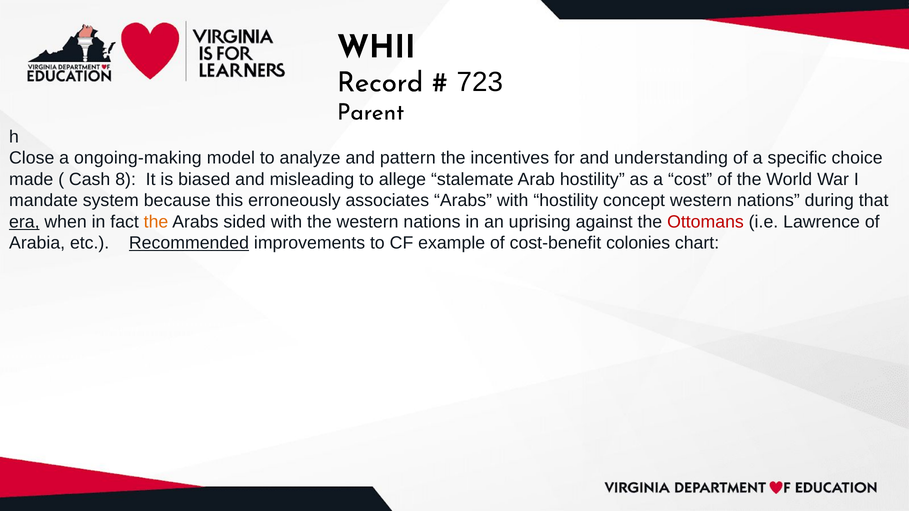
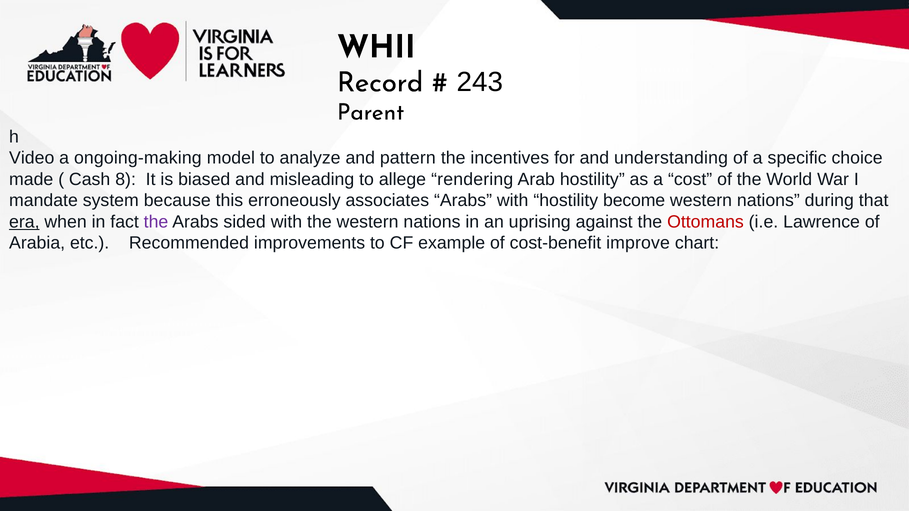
723: 723 -> 243
Close: Close -> Video
stalemate: stalemate -> rendering
concept: concept -> become
the at (156, 222) colour: orange -> purple
Recommended underline: present -> none
colonies: colonies -> improve
